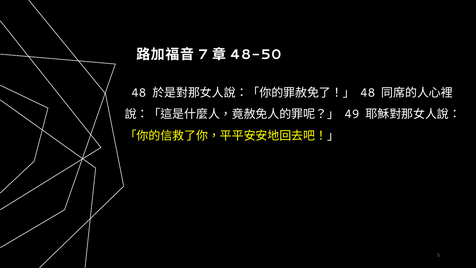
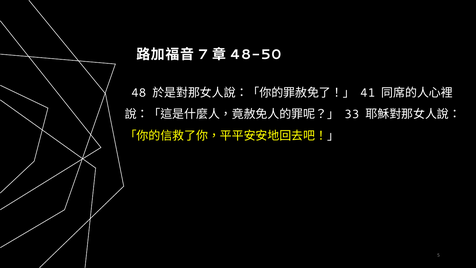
48 at (368, 93): 48 -> 41
49: 49 -> 33
